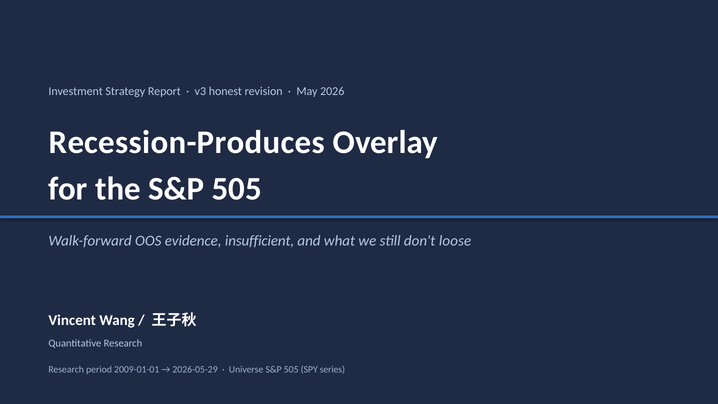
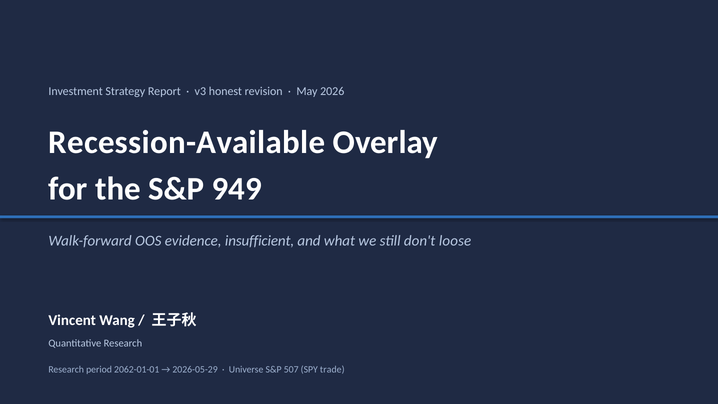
Recession-Produces: Recession-Produces -> Recession-Available
the S&P 505: 505 -> 949
2009-01-01: 2009-01-01 -> 2062-01-01
Universe S&P 505: 505 -> 507
series: series -> trade
